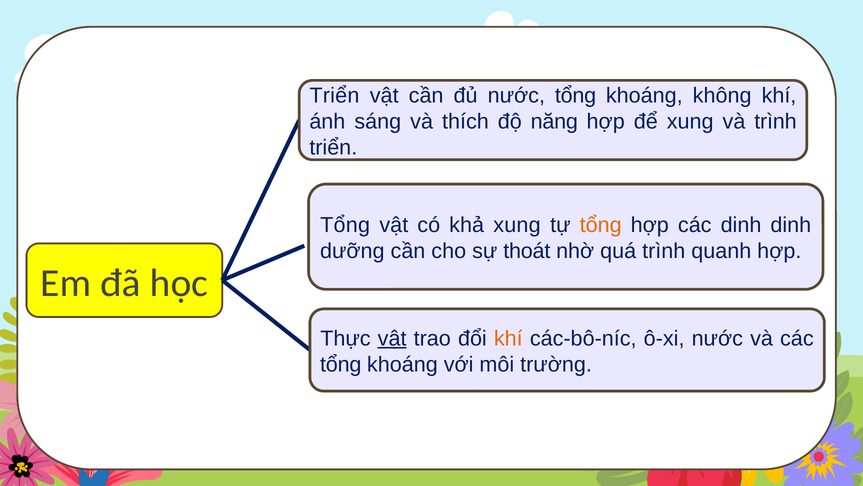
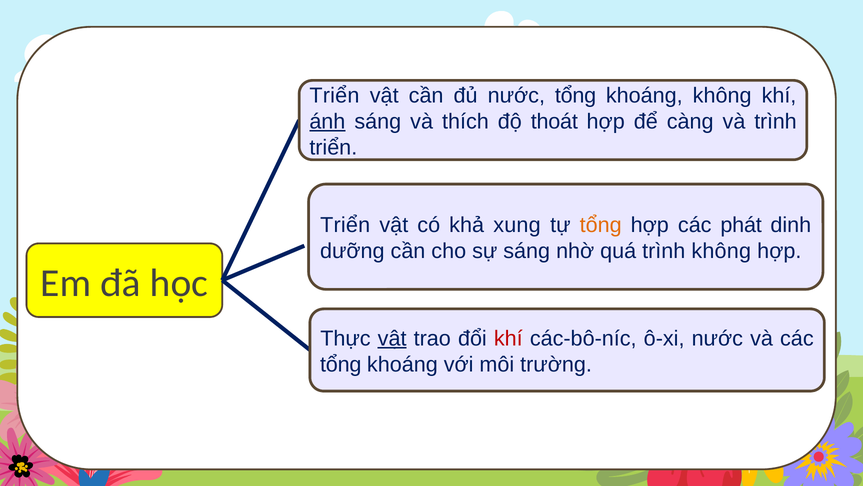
ánh underline: none -> present
năng: năng -> thoát
để xung: xung -> càng
Tổng at (345, 225): Tổng -> Triển
các dinh: dinh -> phát
sự thoát: thoát -> sáng
trình quanh: quanh -> không
khí at (508, 338) colour: orange -> red
